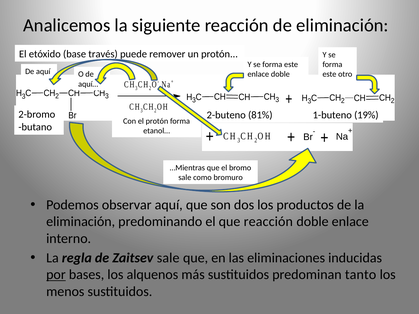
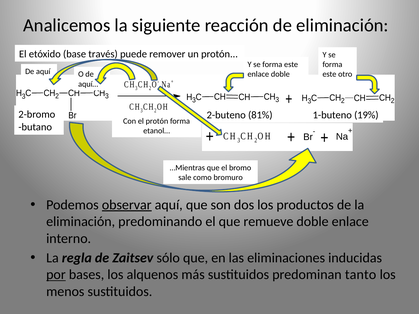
observar underline: none -> present
que reacción: reacción -> remueve
Zaitsev sale: sale -> sólo
